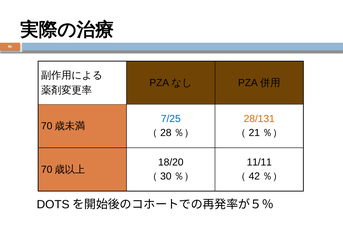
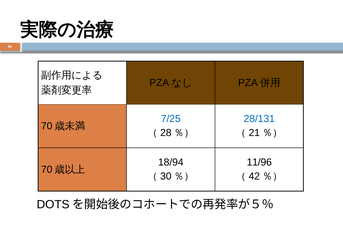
28/131 colour: orange -> blue
18/20: 18/20 -> 18/94
11/11: 11/11 -> 11/96
